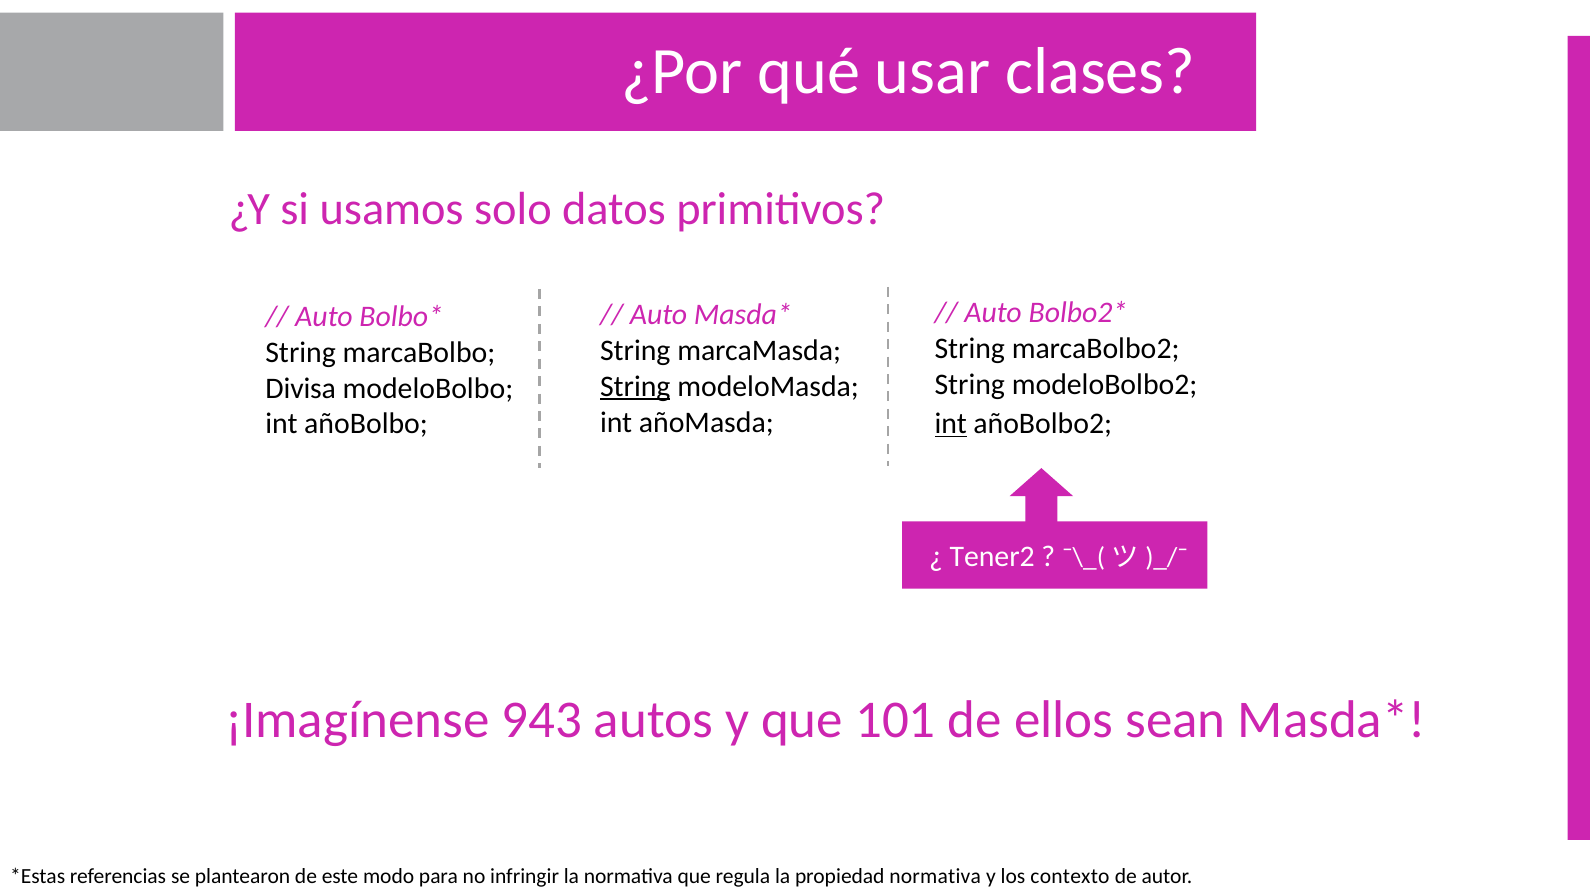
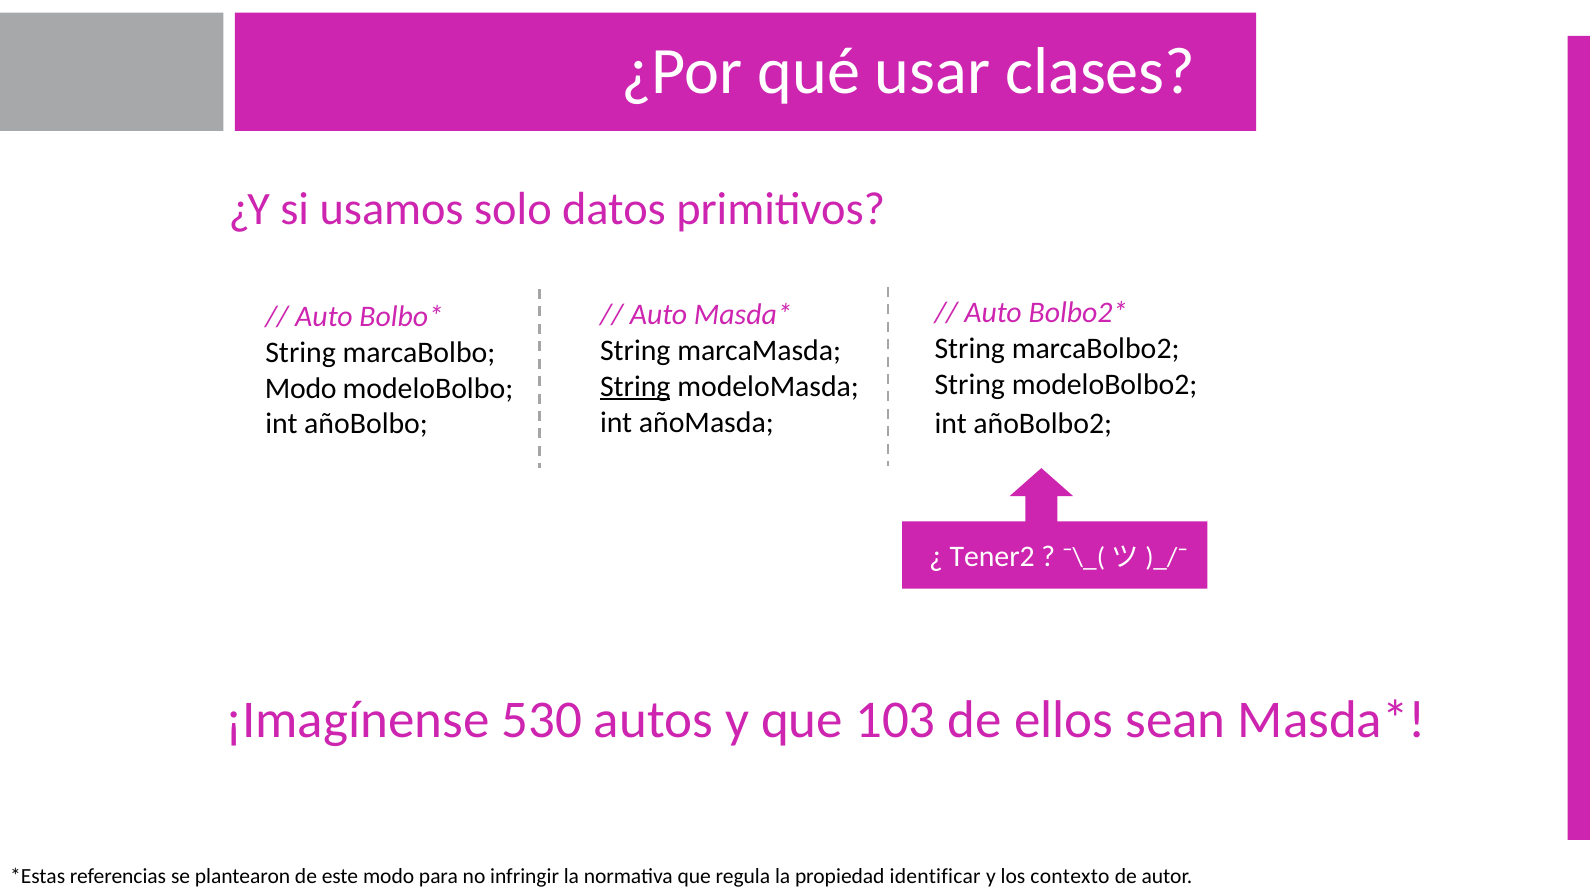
Divisa at (301, 388): Divisa -> Modo
int at (951, 423) underline: present -> none
943: 943 -> 530
101: 101 -> 103
propiedad normativa: normativa -> identificar
